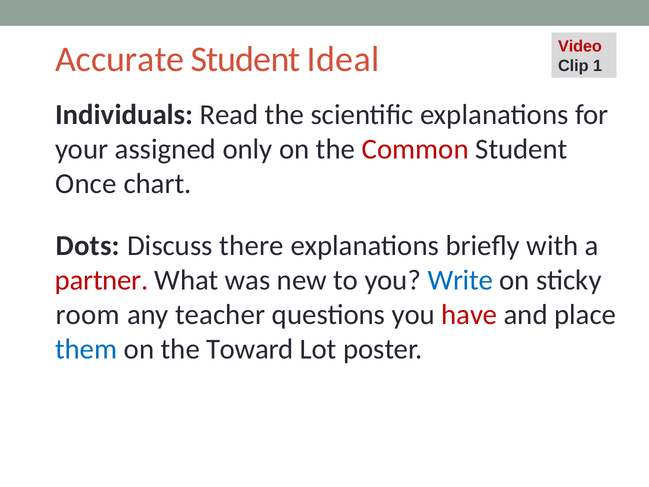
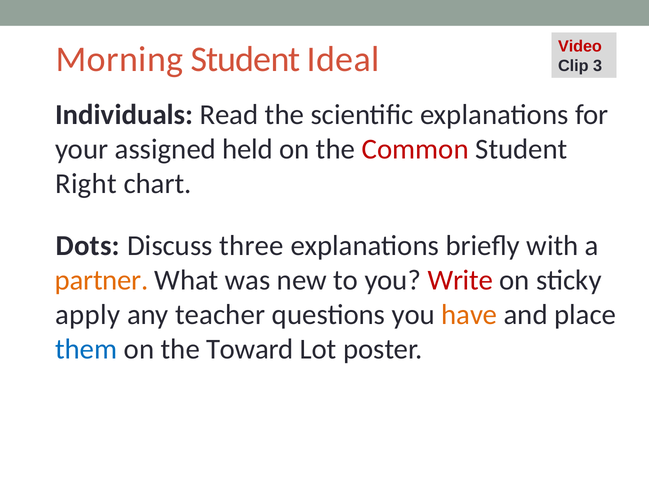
Accurate: Accurate -> Morning
1: 1 -> 3
only: only -> held
Once: Once -> Right
there: there -> three
partner colour: red -> orange
Write colour: blue -> red
room: room -> apply
have colour: red -> orange
